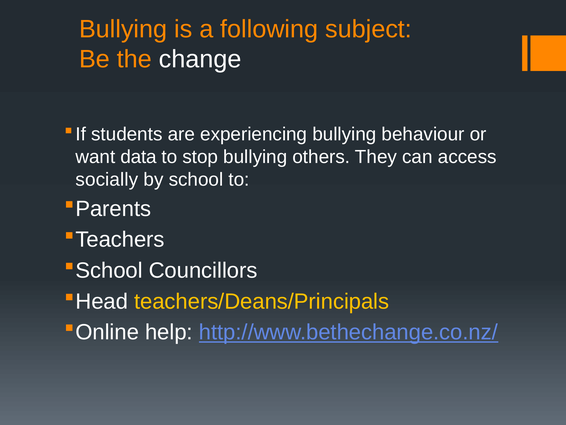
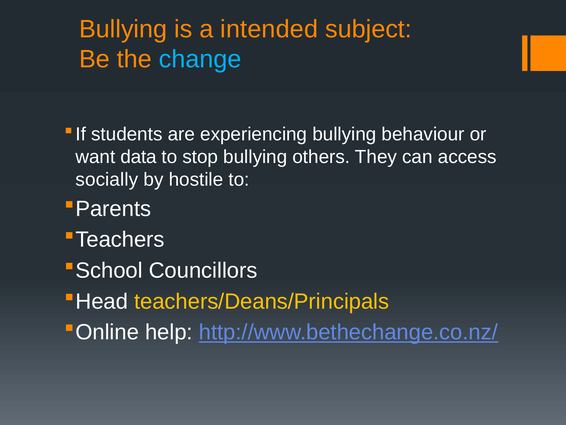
following: following -> intended
change colour: white -> light blue
school: school -> hostile
